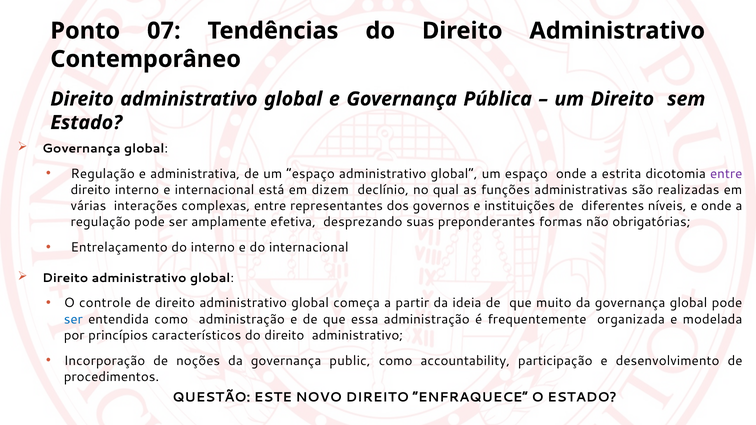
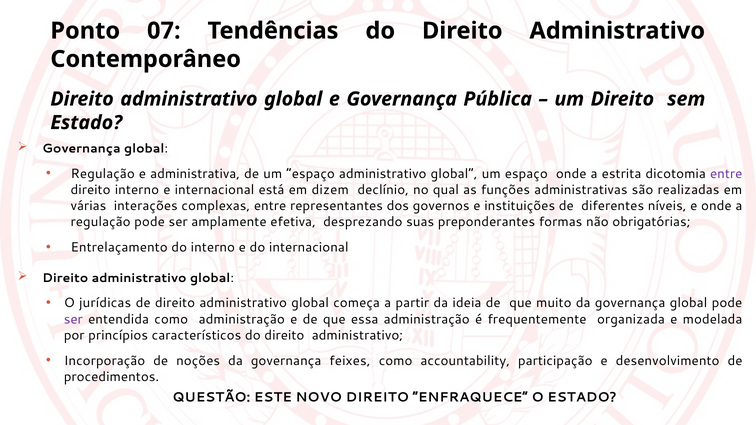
controle: controle -> jurídicas
ser at (73, 319) colour: blue -> purple
public: public -> feixes
